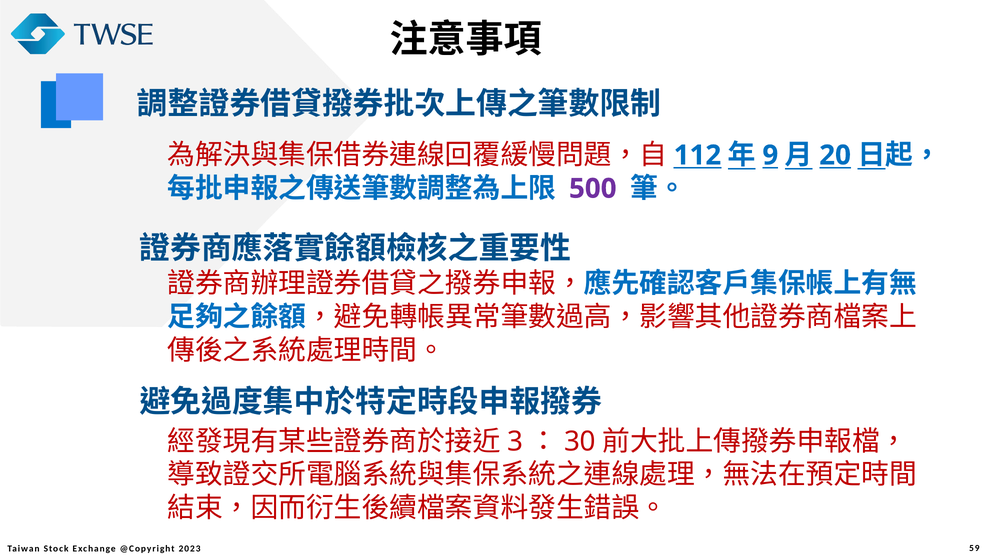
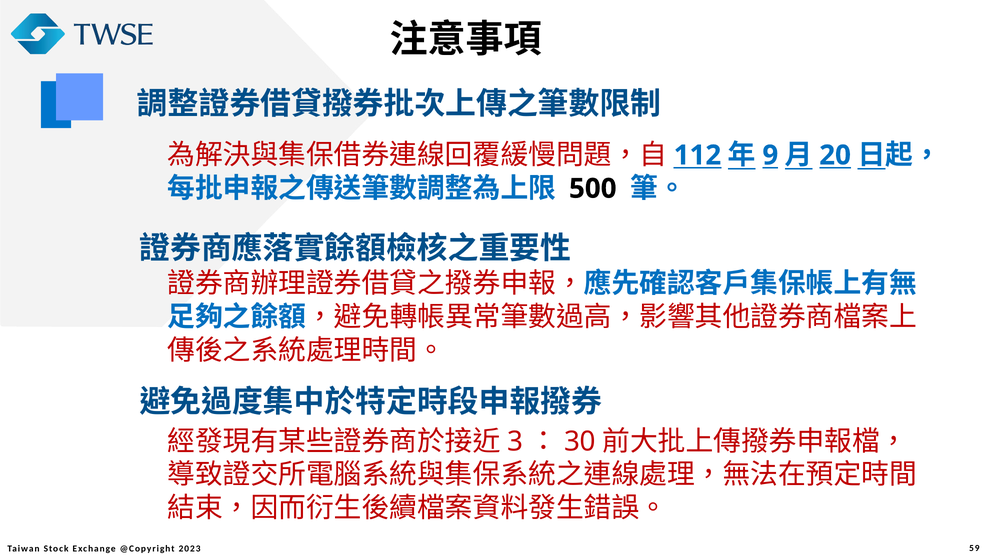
500 colour: purple -> black
